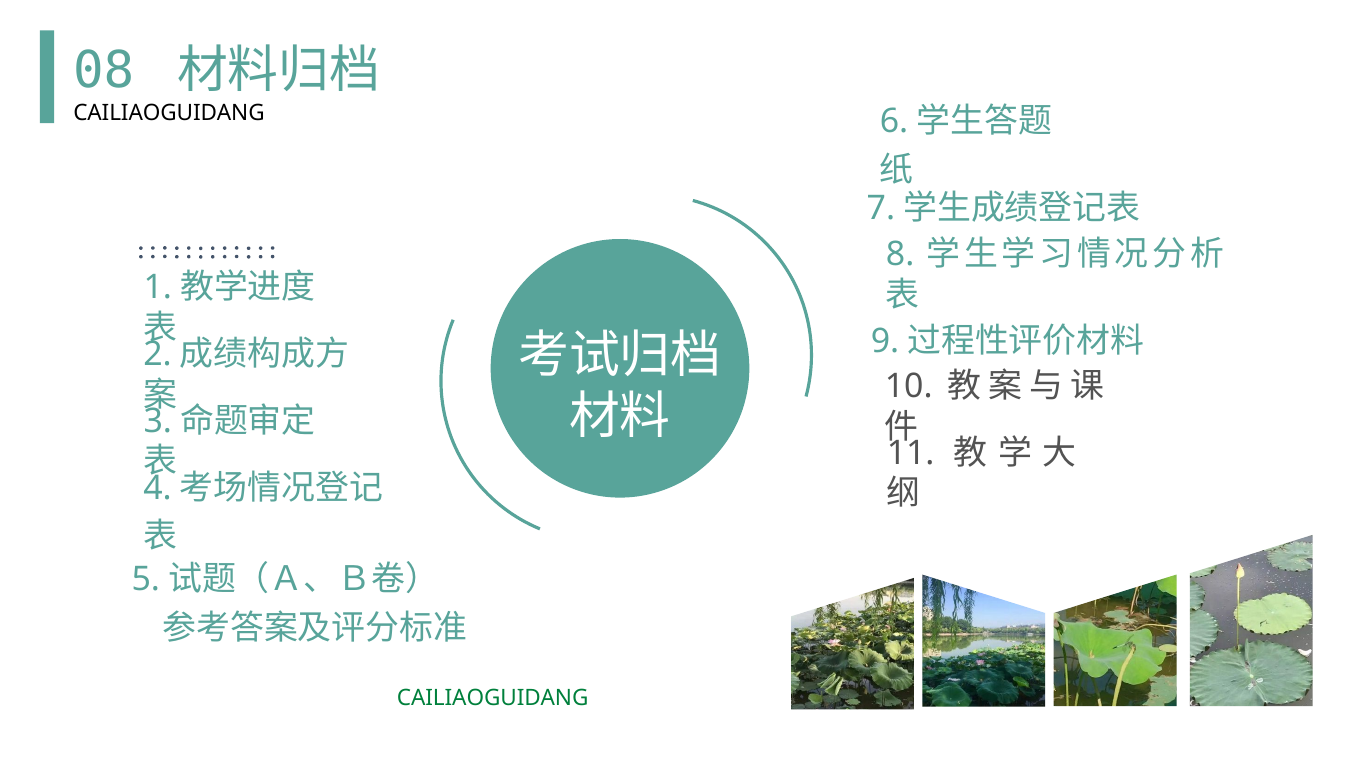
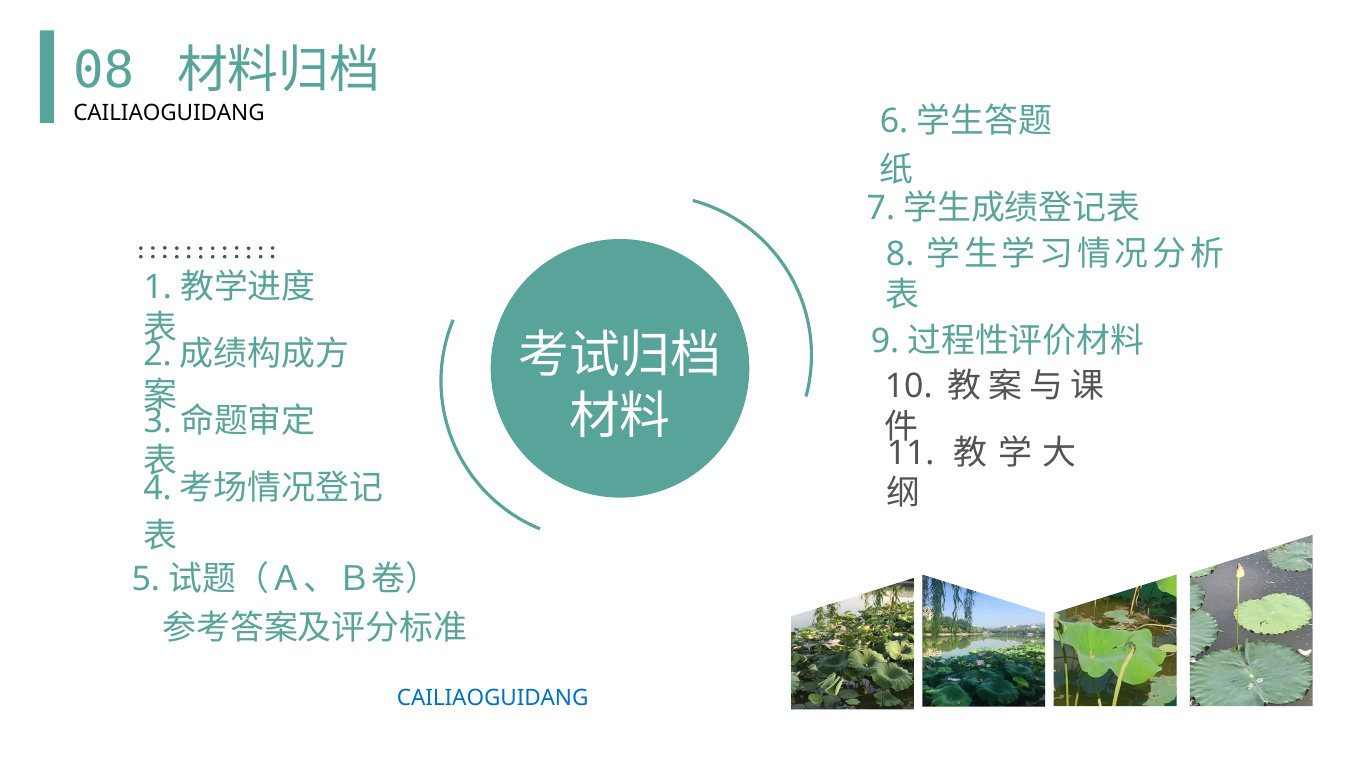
CAILIAOGUIDANG at (493, 699) colour: green -> blue
